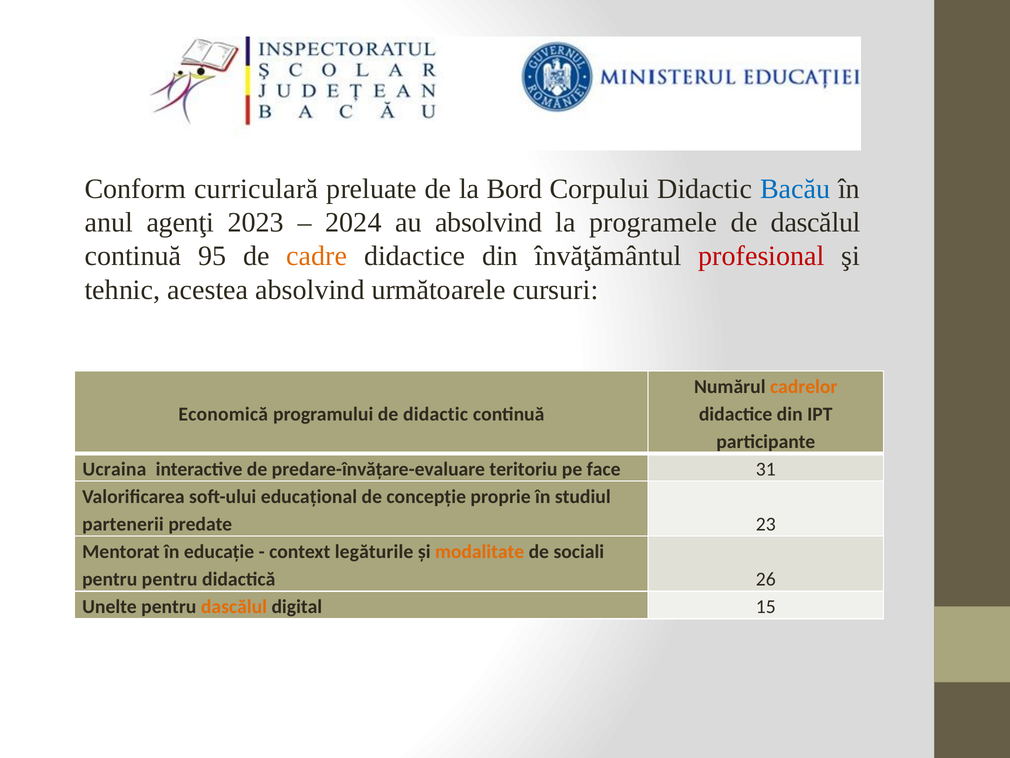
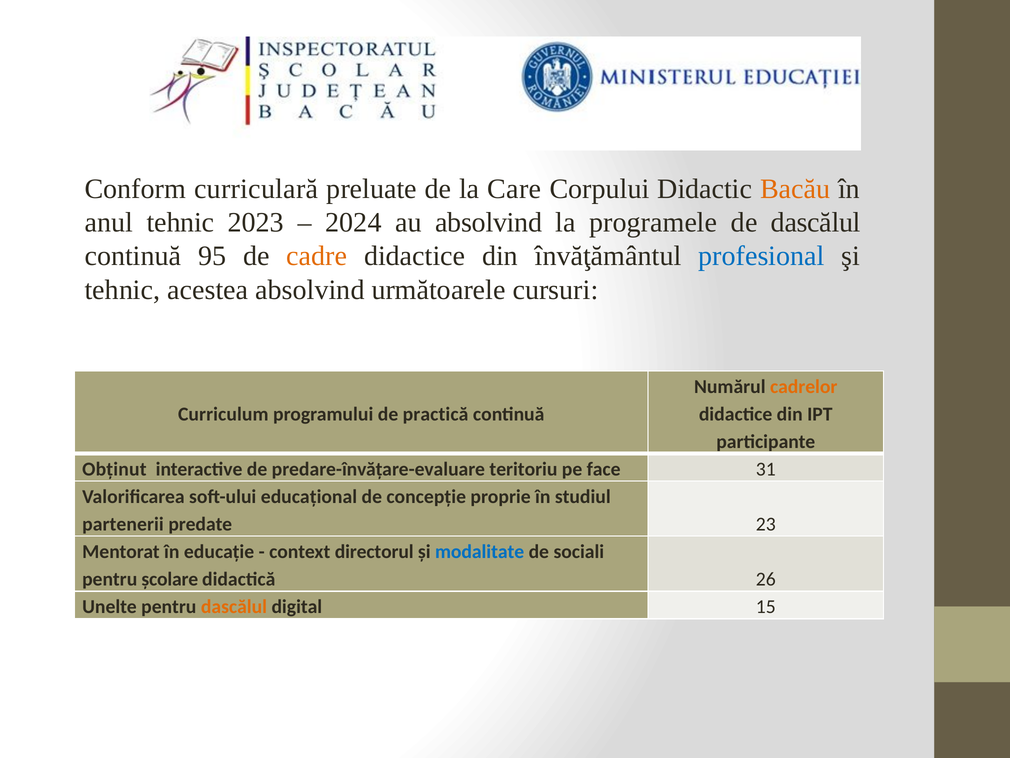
Bord: Bord -> Care
Bacău colour: blue -> orange
anul agenţi: agenţi -> tehnic
profesional colour: red -> blue
Economică: Economică -> Curriculum
de didactic: didactic -> practică
Ucraina: Ucraina -> Obținut
legăturile: legăturile -> directorul
modalitate colour: orange -> blue
pentru pentru: pentru -> școlare
